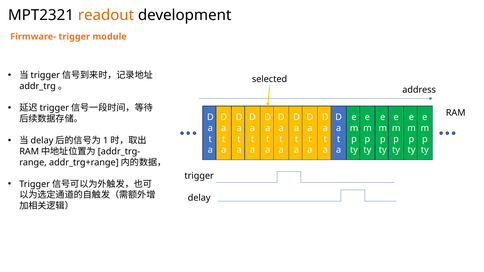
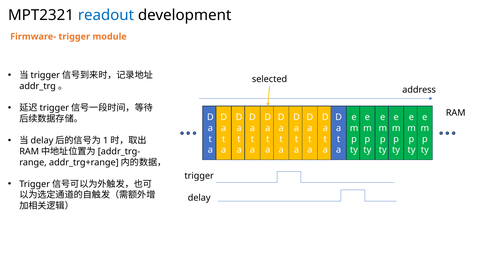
readout colour: orange -> blue
